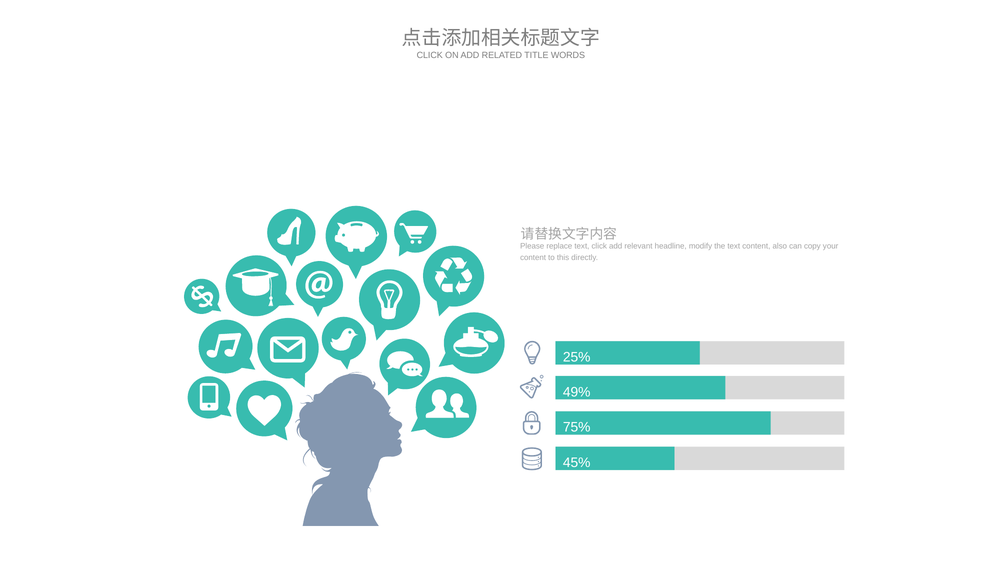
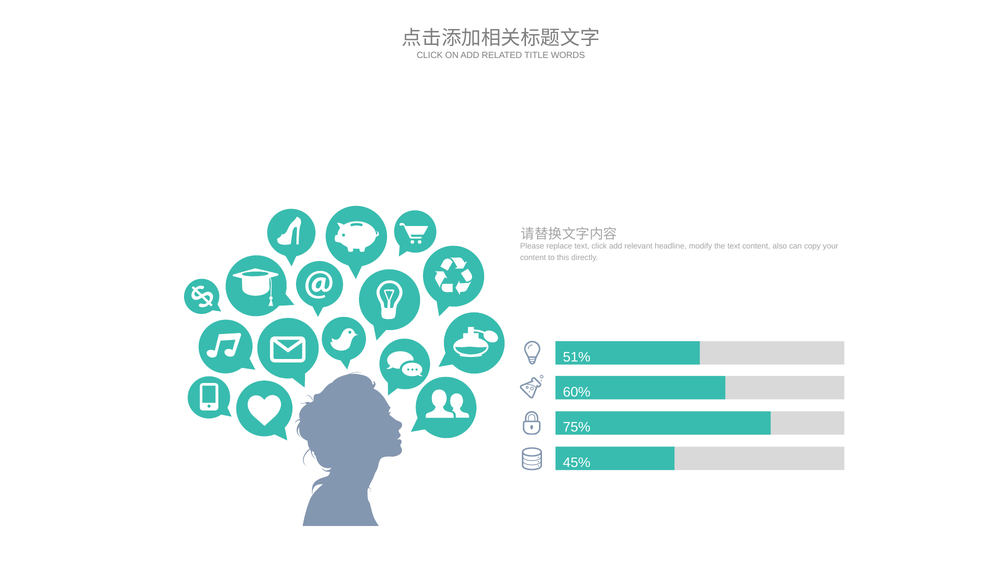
25%: 25% -> 51%
49%: 49% -> 60%
